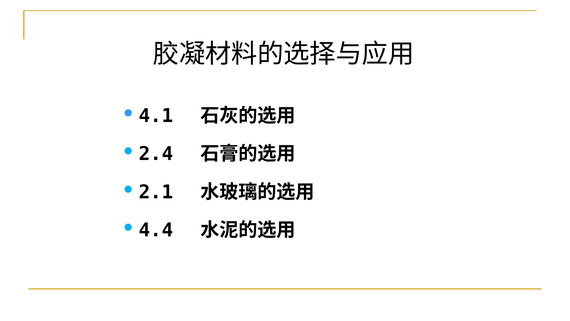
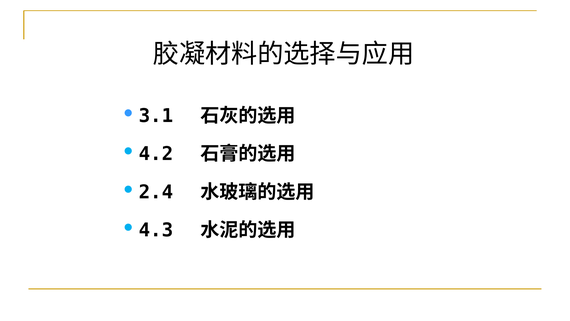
4.1: 4.1 -> 3.1
2.4: 2.4 -> 4.2
2.1: 2.1 -> 2.4
4.4: 4.4 -> 4.3
